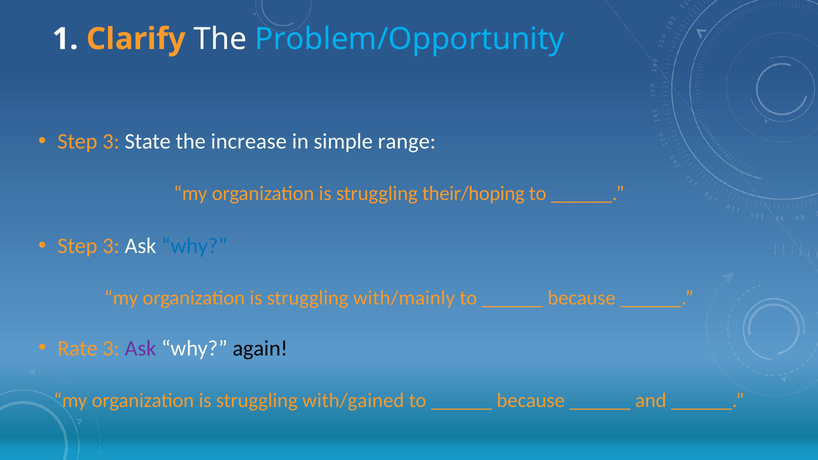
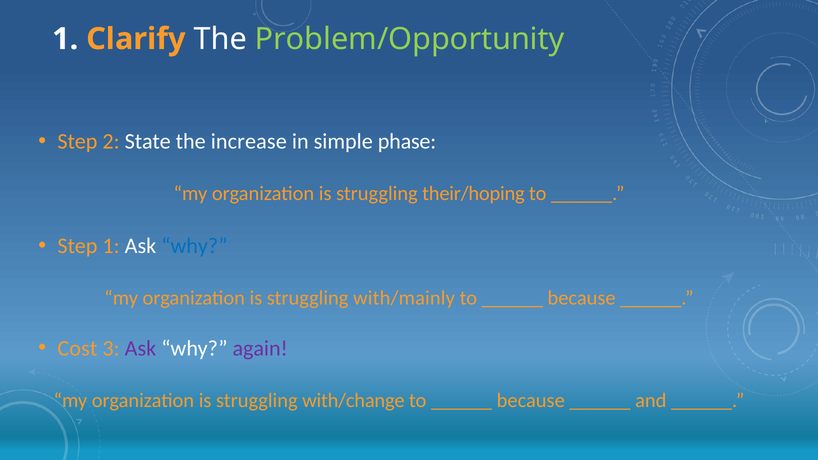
Problem/Opportunity colour: light blue -> light green
3 at (111, 142): 3 -> 2
range: range -> phase
3 at (111, 246): 3 -> 1
Rate: Rate -> Cost
again colour: black -> purple
with/gained: with/gained -> with/change
